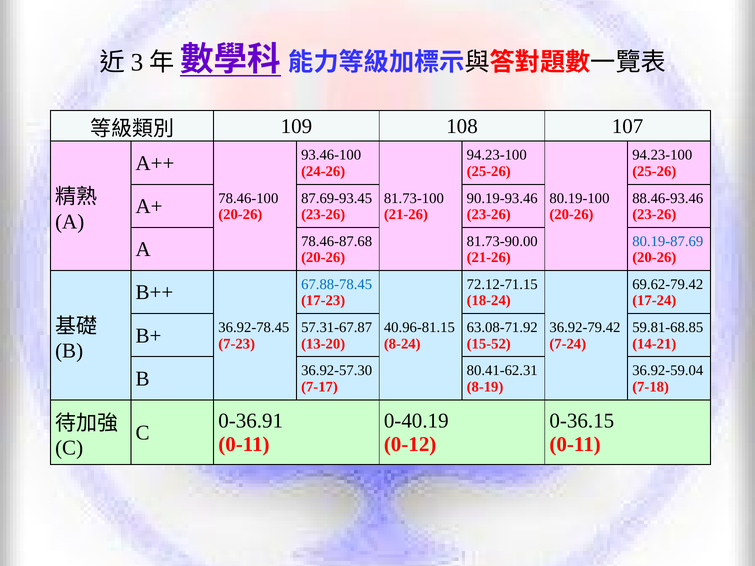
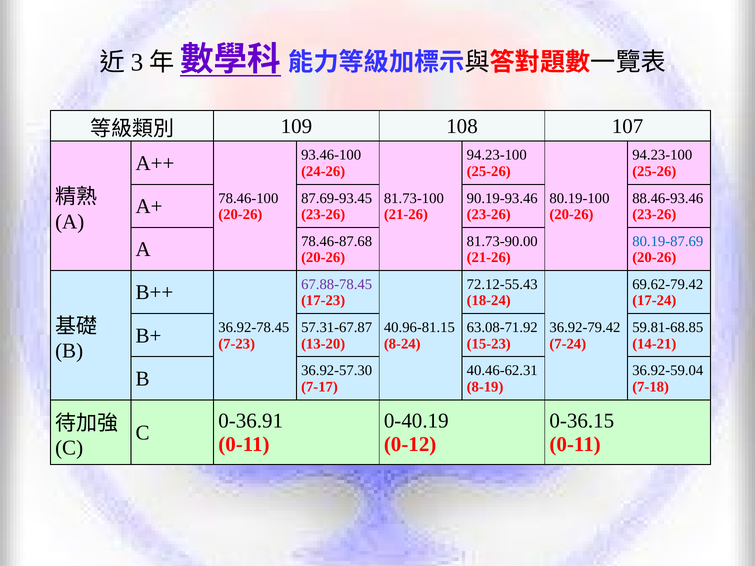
67.88-78.45 colour: blue -> purple
72.12-71.15: 72.12-71.15 -> 72.12-55.43
15-52: 15-52 -> 15-23
80.41-62.31: 80.41-62.31 -> 40.46-62.31
